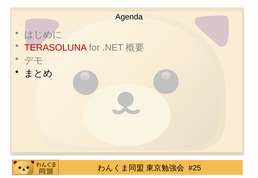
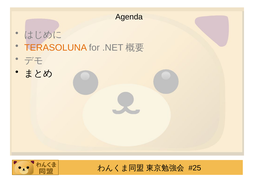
TERASOLUNA colour: red -> orange
